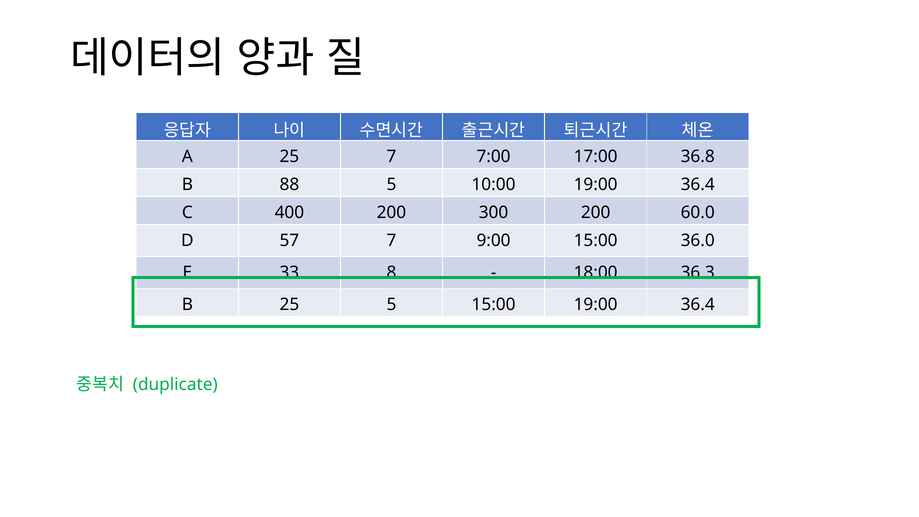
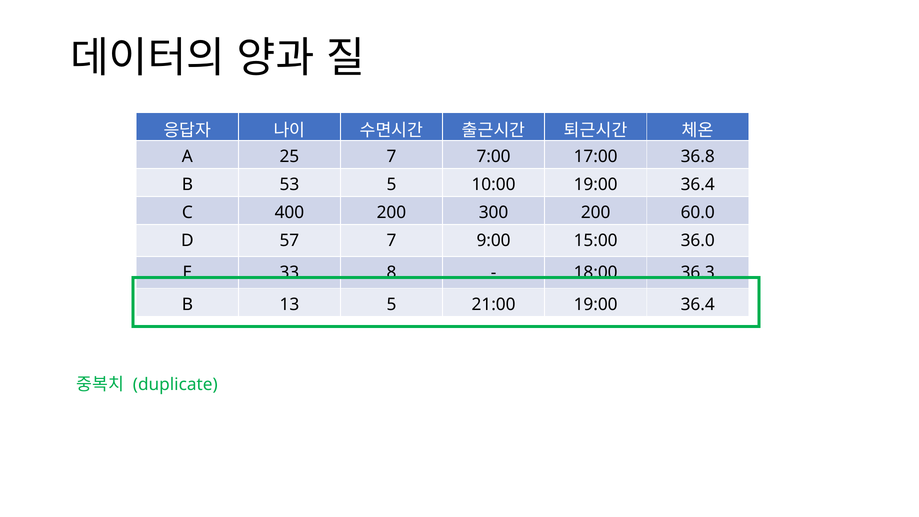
88: 88 -> 53
B 25: 25 -> 13
5 15:00: 15:00 -> 21:00
